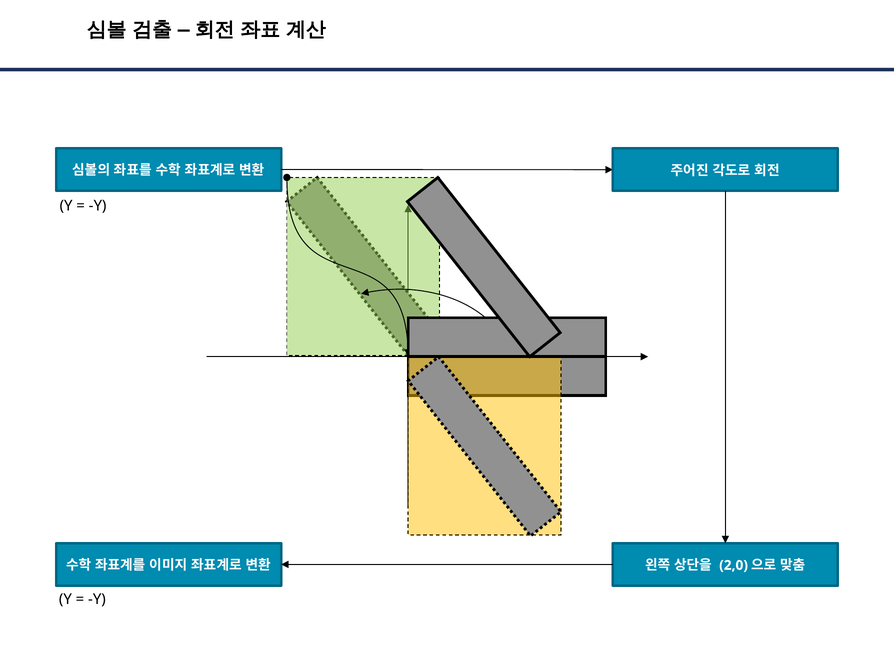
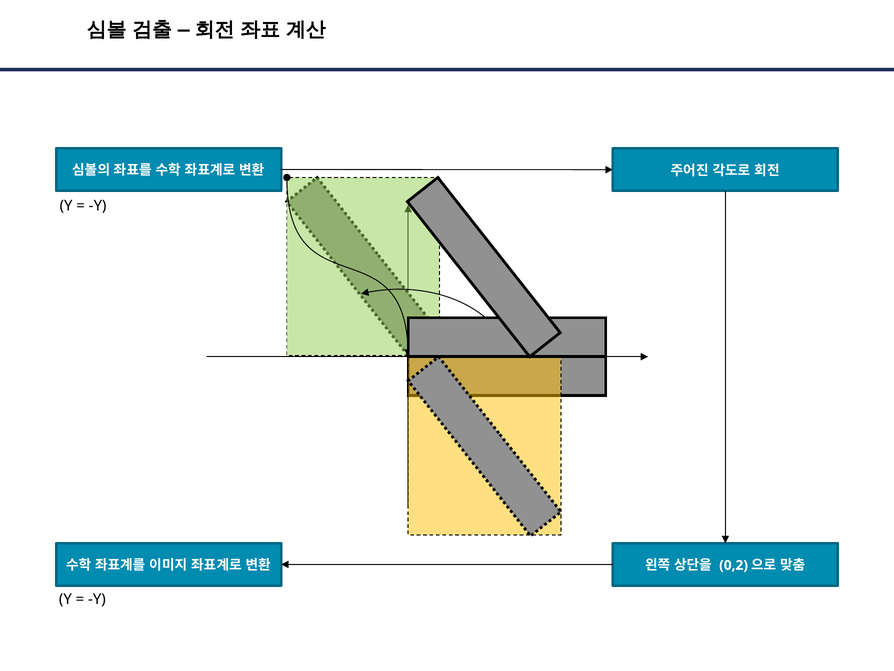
2,0: 2,0 -> 0,2
